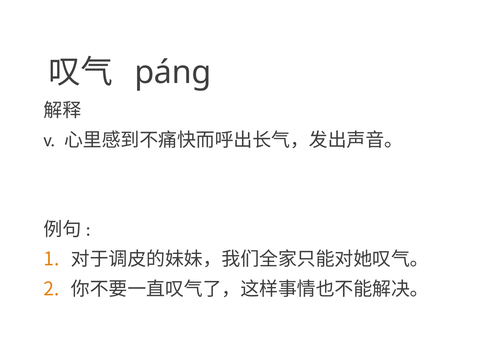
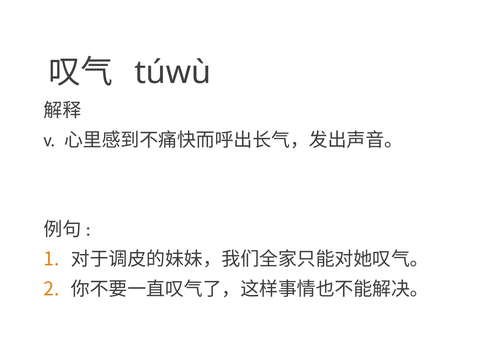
páng: páng -> túwù
